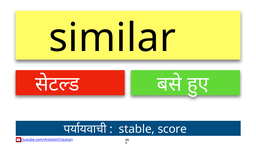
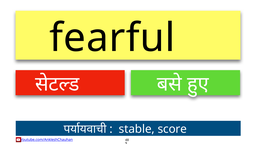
similar: similar -> fearful
